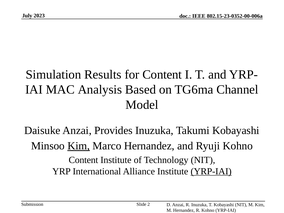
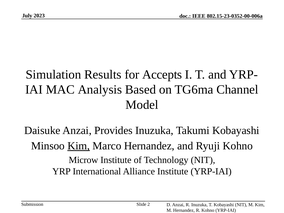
for Content: Content -> Accepts
Content at (83, 160): Content -> Microw
YRP-IAI at (211, 171) underline: present -> none
